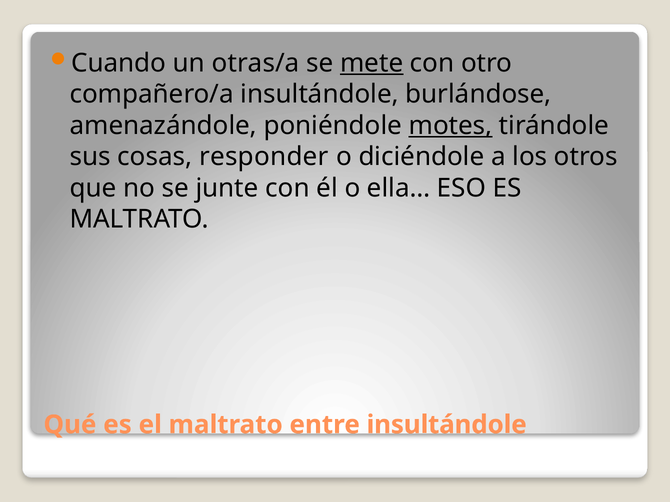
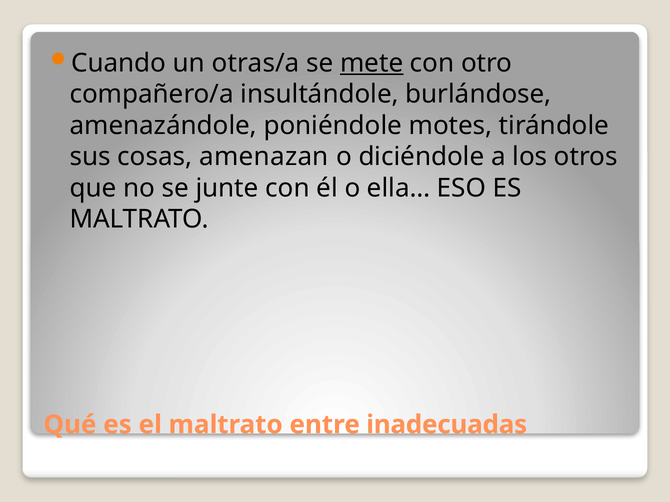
motes underline: present -> none
responder: responder -> amenazan
entre insultándole: insultándole -> inadecuadas
